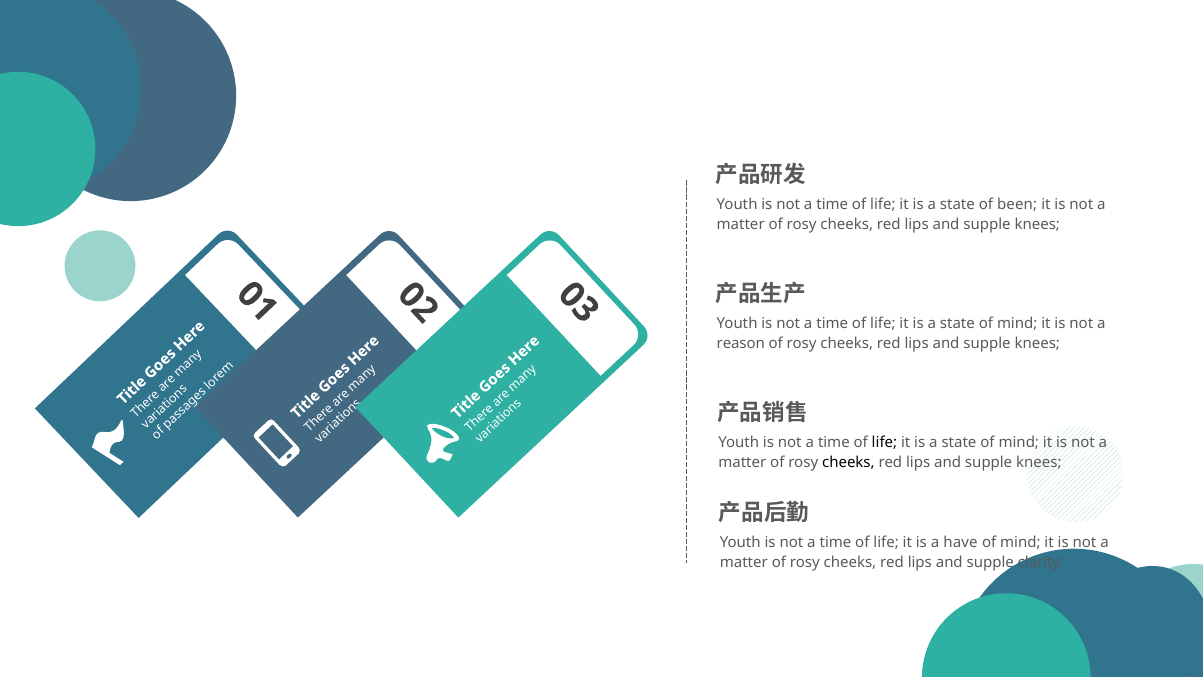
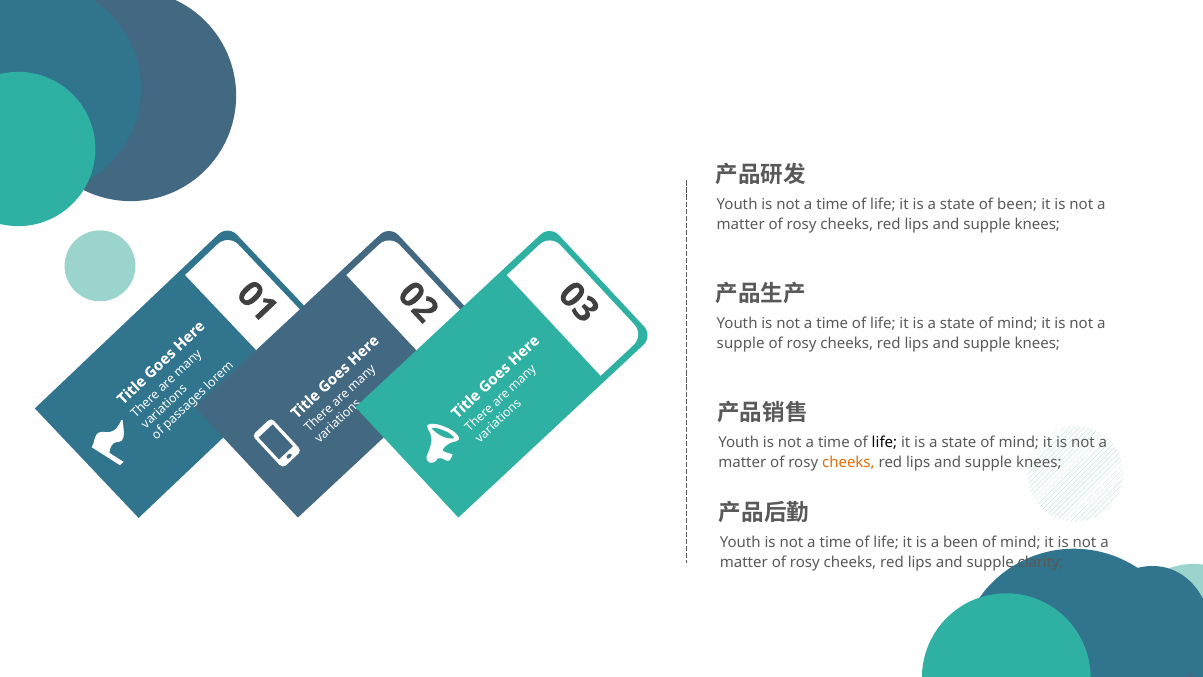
reason at (741, 343): reason -> supple
cheeks at (848, 462) colour: black -> orange
a have: have -> been
